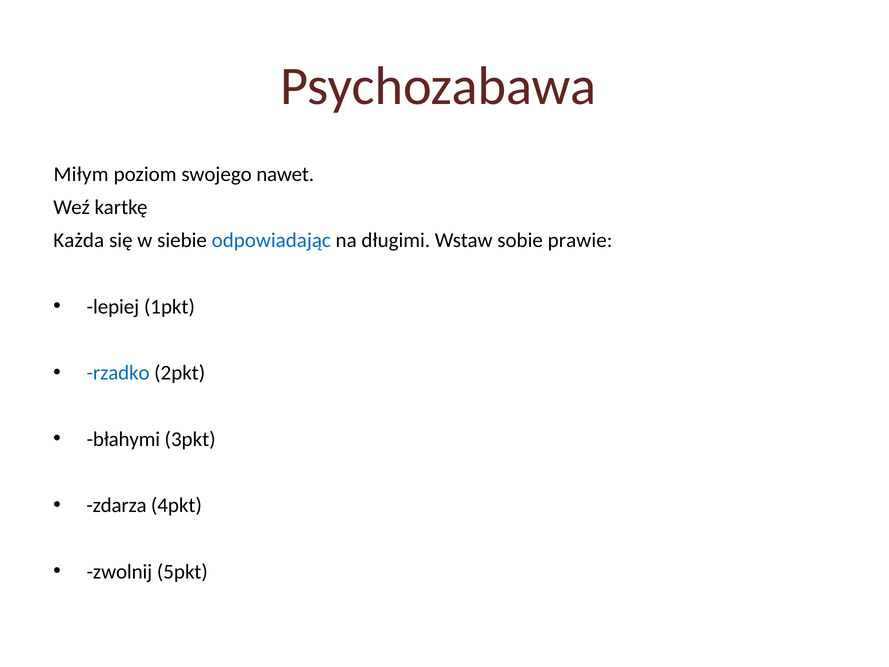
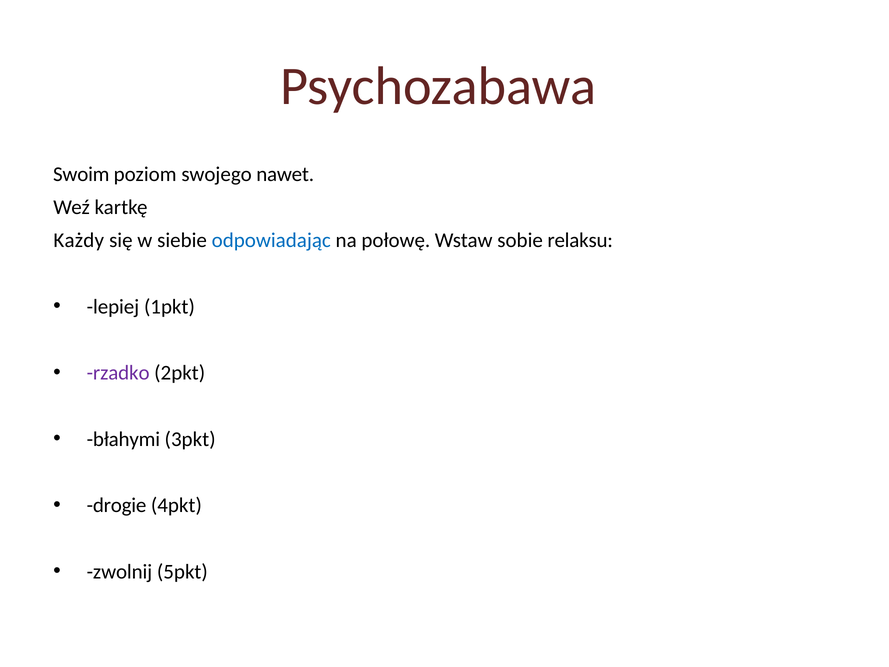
Miłym: Miłym -> Swoim
Każda: Każda -> Każdy
długimi: długimi -> połowę
prawie: prawie -> relaksu
rzadko colour: blue -> purple
zdarza: zdarza -> drogie
